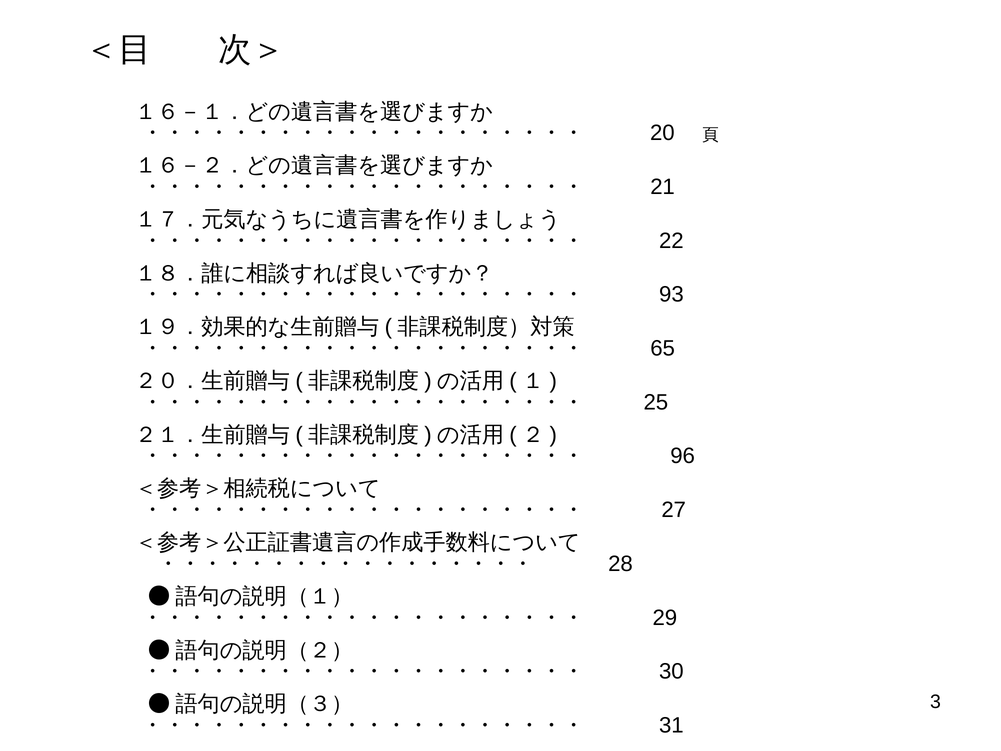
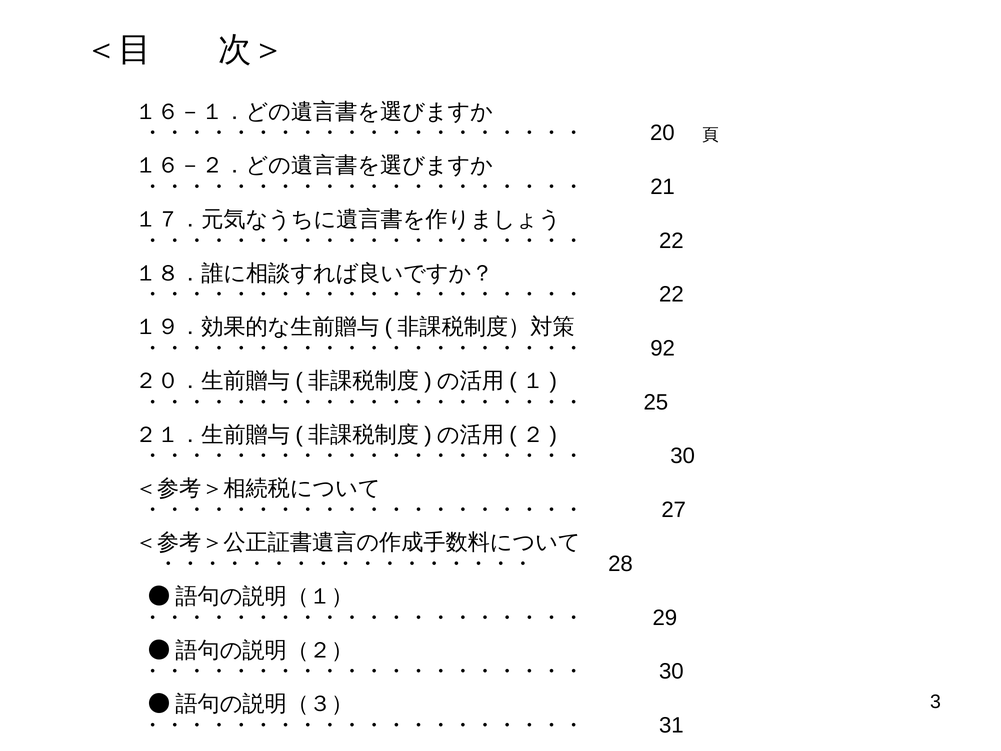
93 at (671, 295): 93 -> 22
65: 65 -> 92
96 at (683, 456): 96 -> 30
